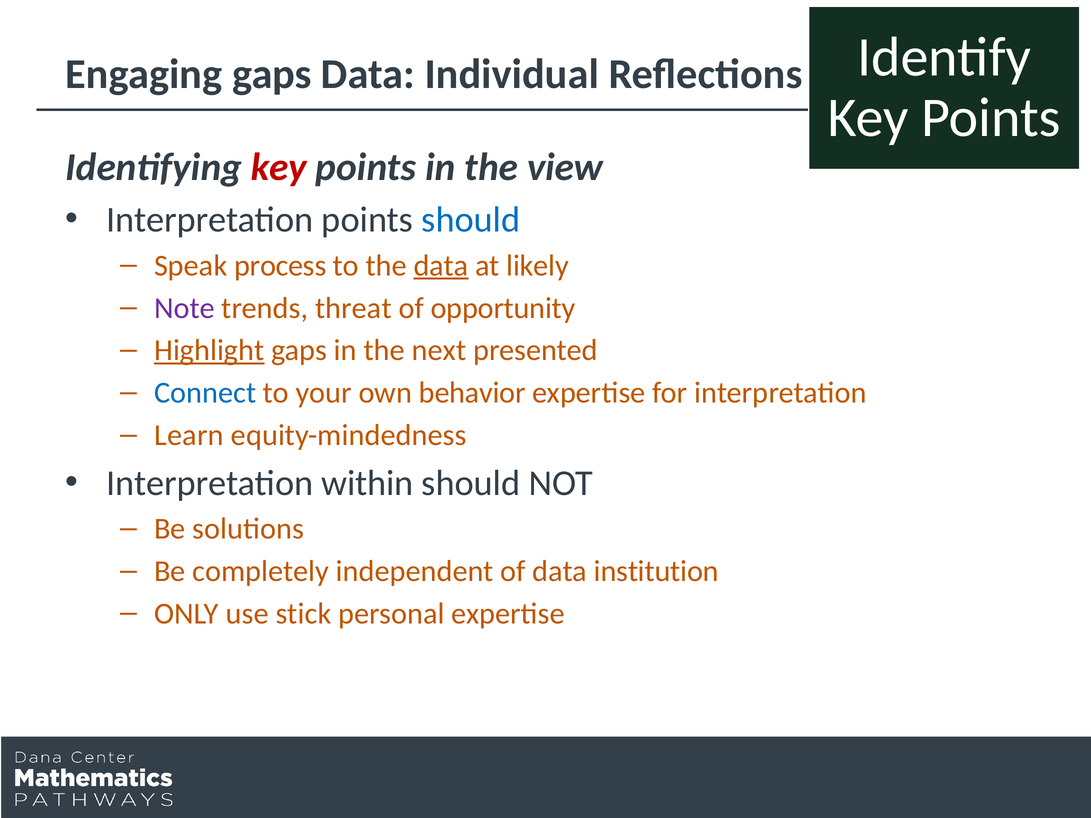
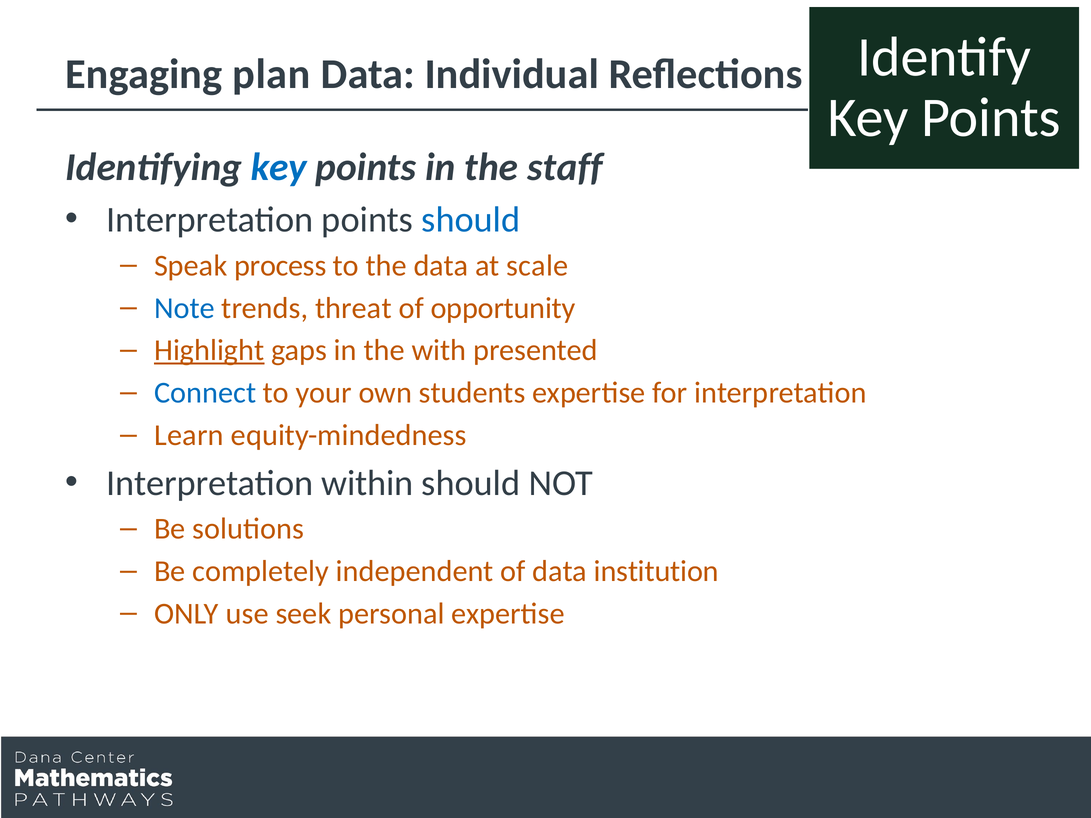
Engaging gaps: gaps -> plan
key at (279, 167) colour: red -> blue
view: view -> staff
data at (441, 266) underline: present -> none
likely: likely -> scale
Note colour: purple -> blue
next: next -> with
behavior: behavior -> students
stick: stick -> seek
